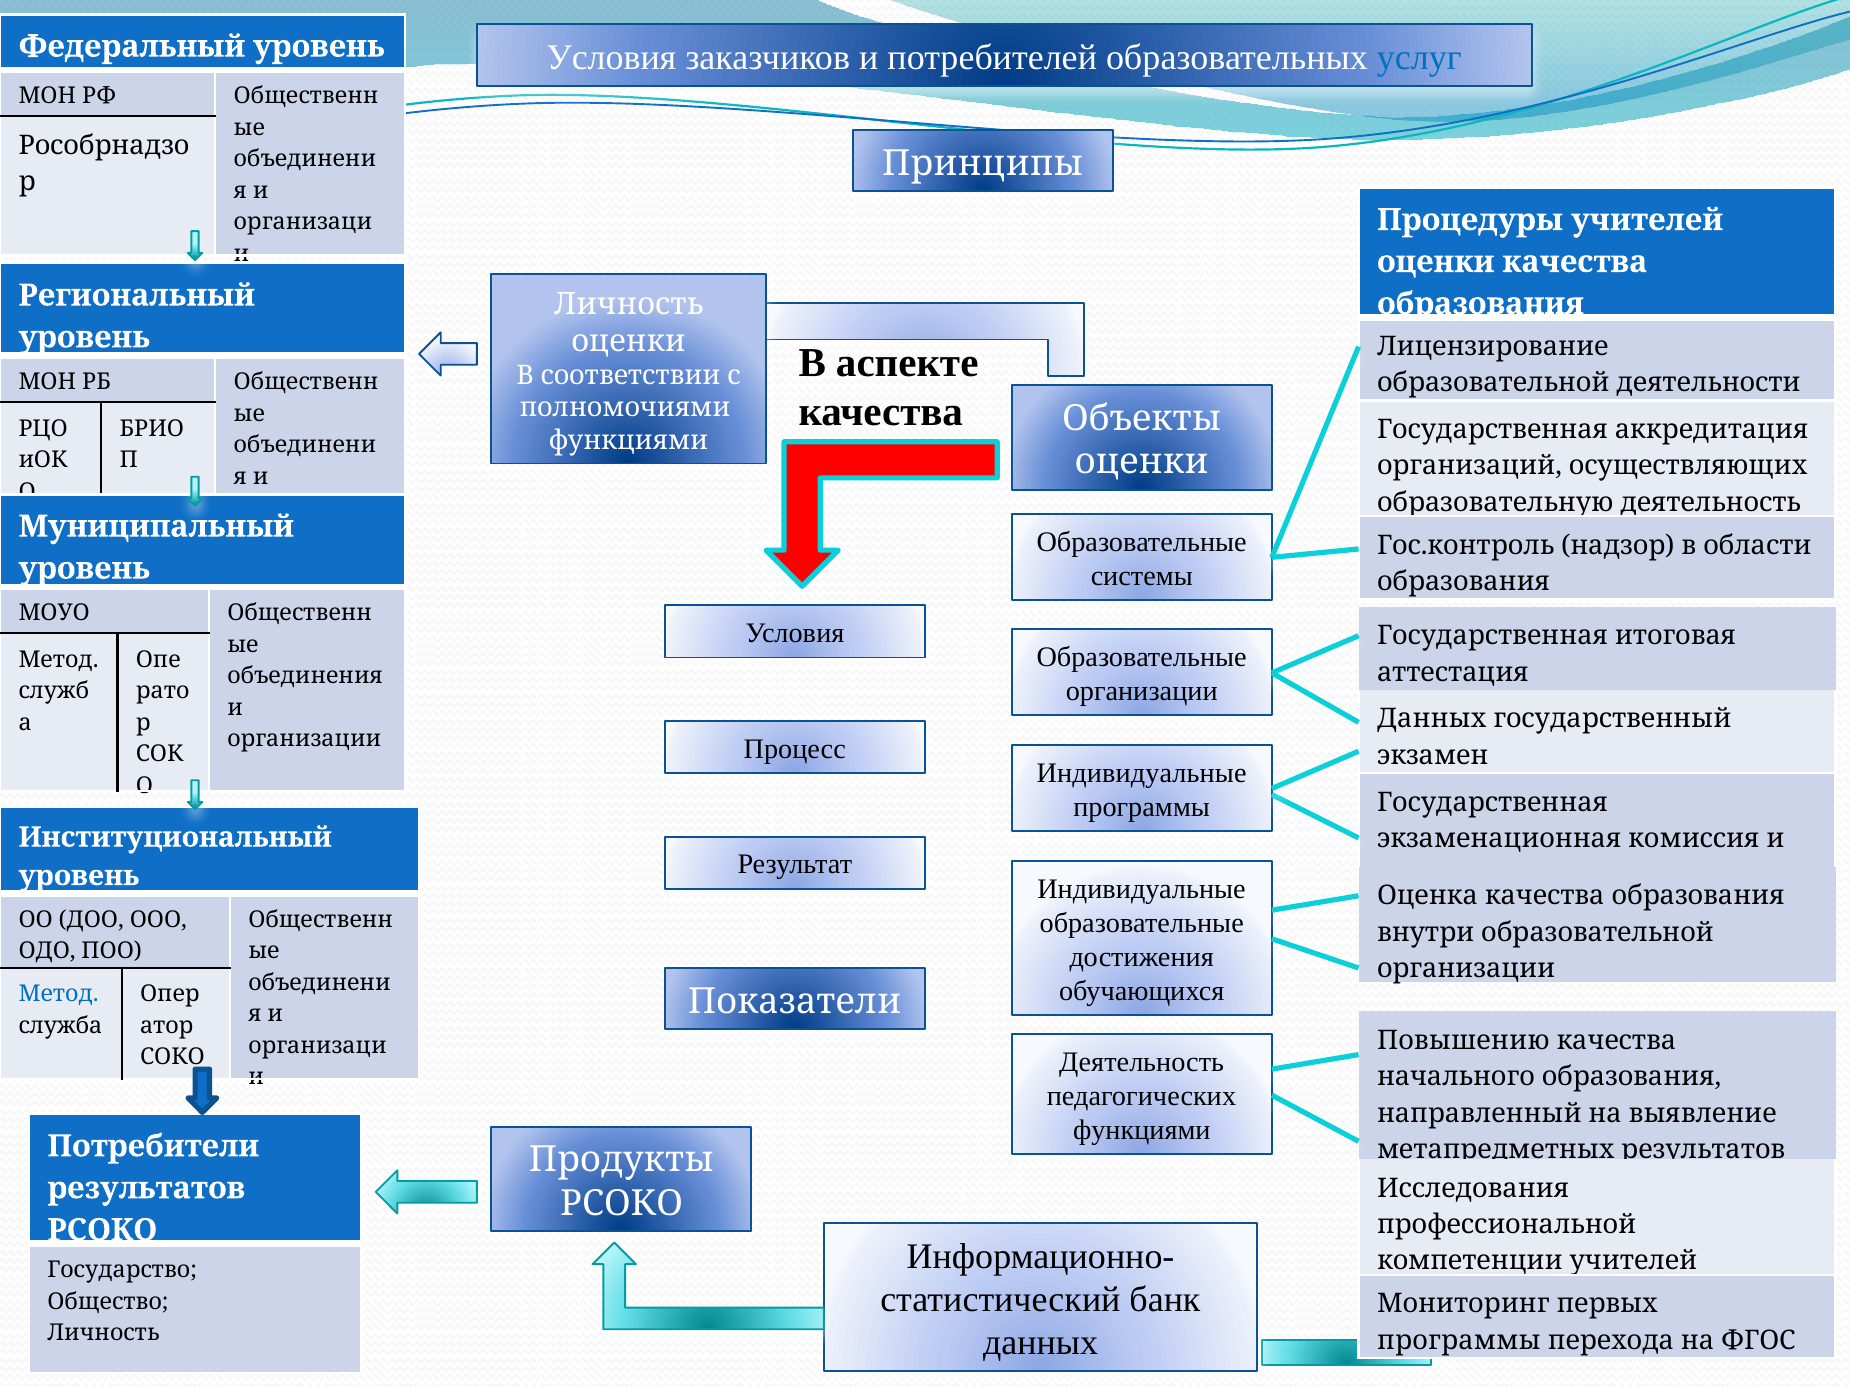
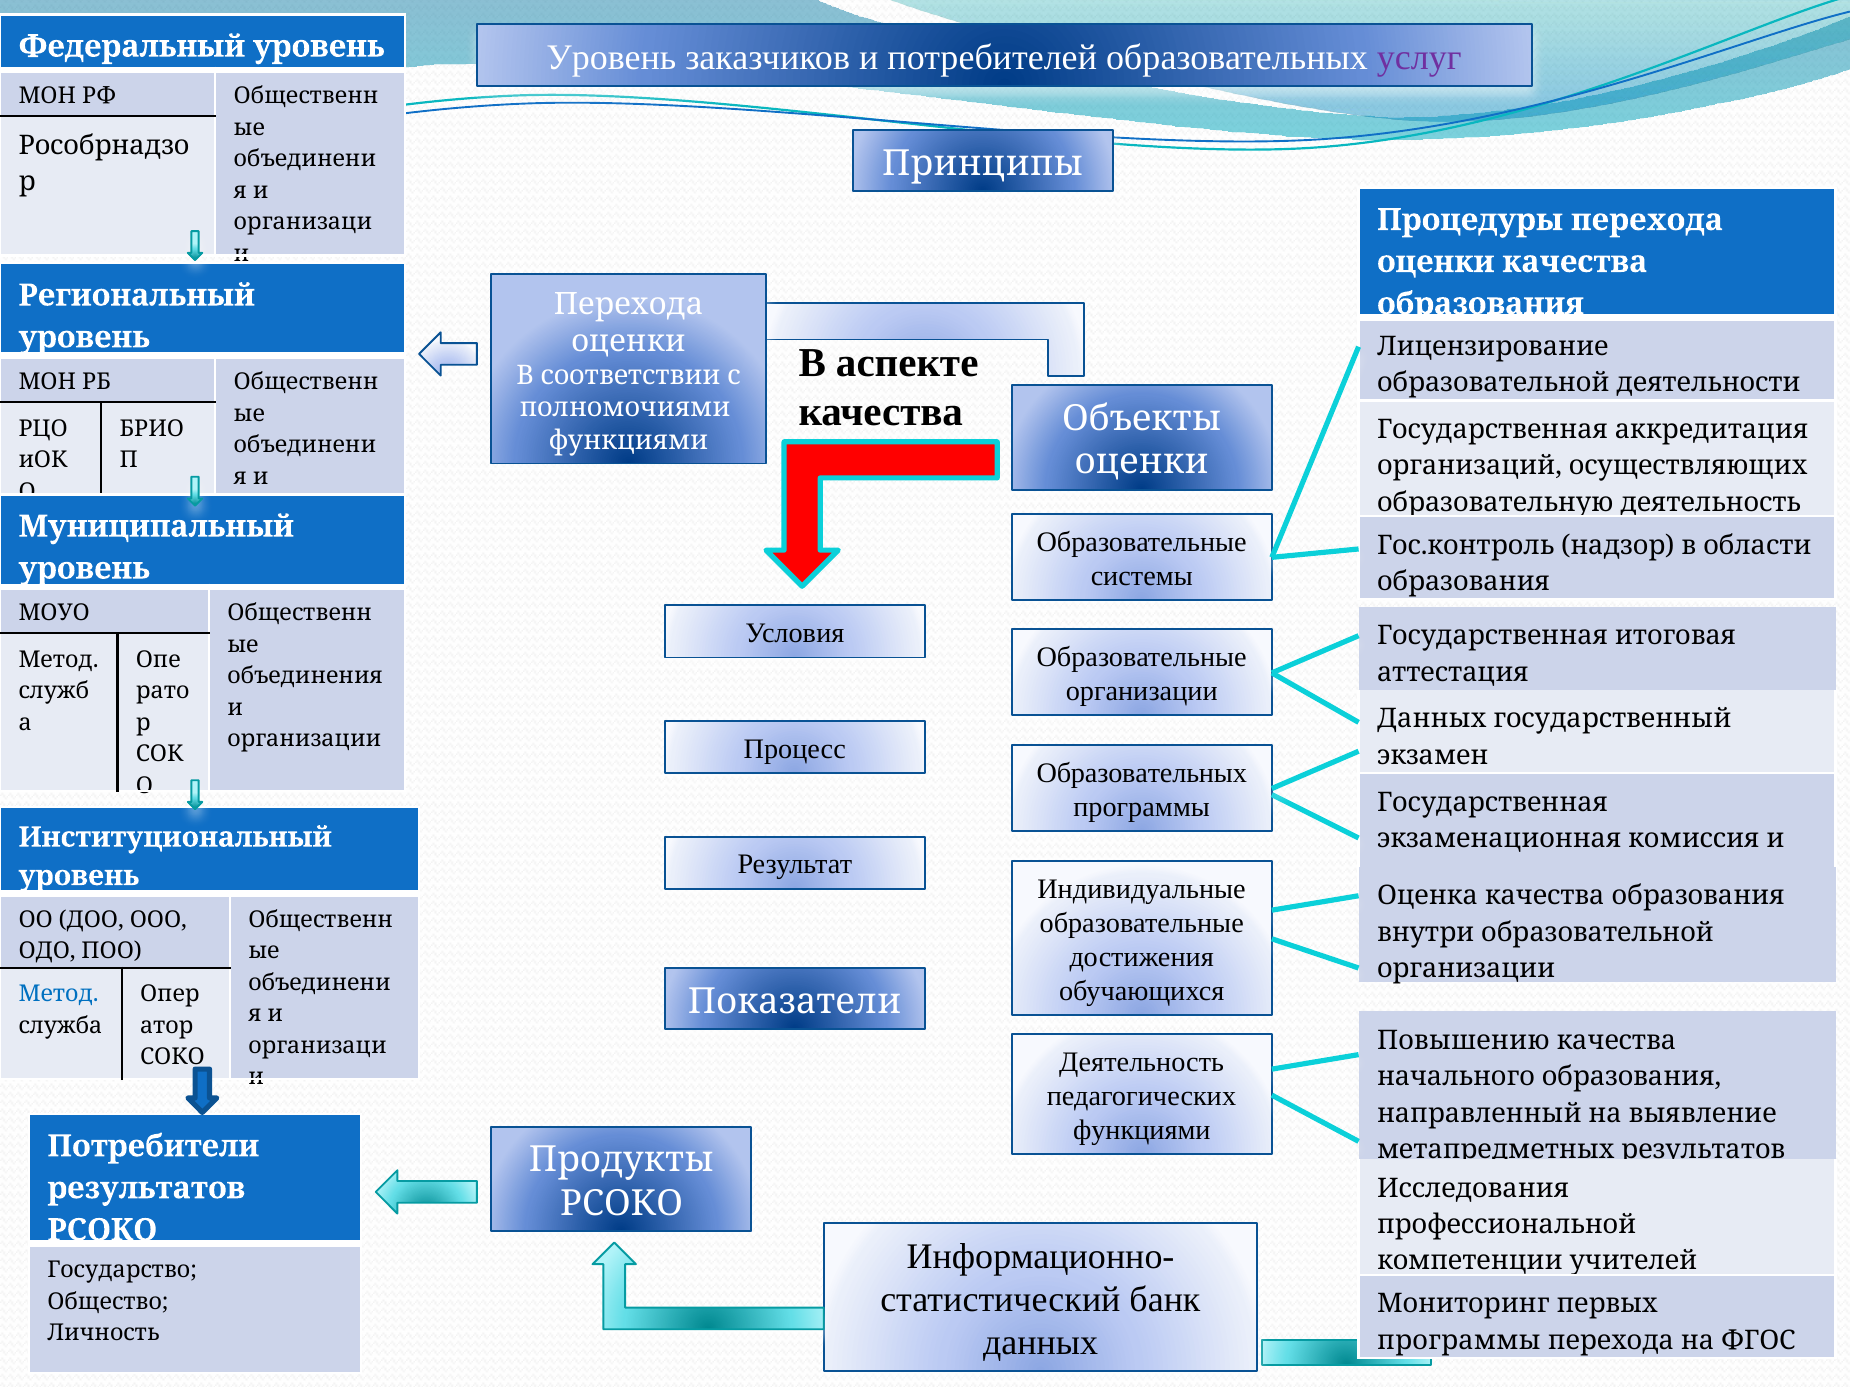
Условия at (611, 58): Условия -> Уровень
услуг colour: blue -> purple
учителей at (1647, 220): учителей -> перехода
Личность at (629, 304): Личность -> Перехода
Индивидуальные at (1142, 773): Индивидуальные -> Образовательных
